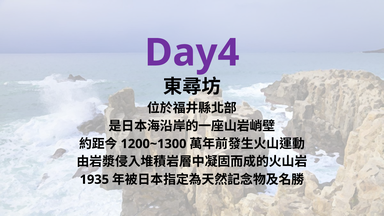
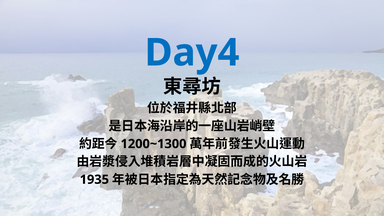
Day4 colour: purple -> blue
